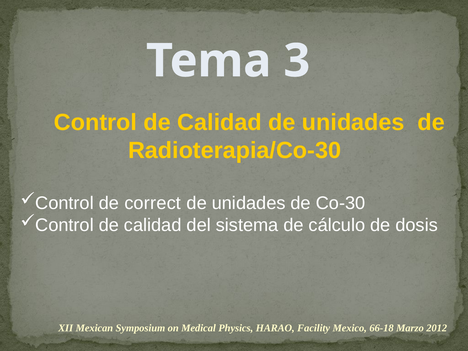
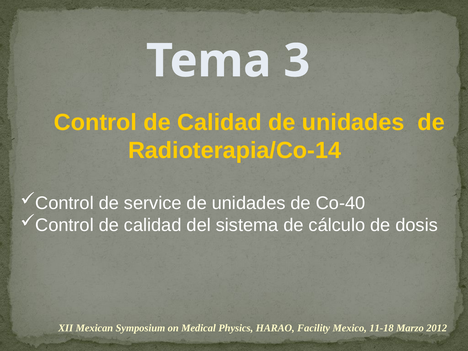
Radioterapia/Co-30: Radioterapia/Co-30 -> Radioterapia/Co-14
correct: correct -> service
Co-30: Co-30 -> Co-40
66-18: 66-18 -> 11-18
